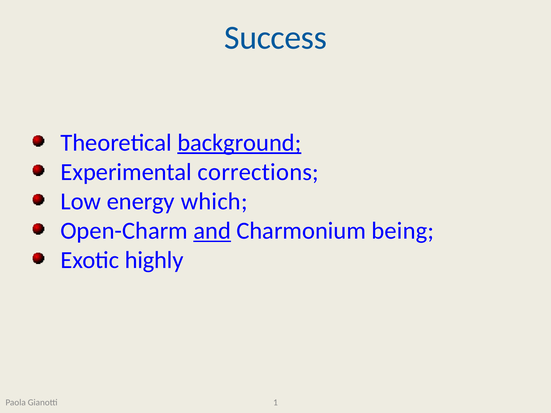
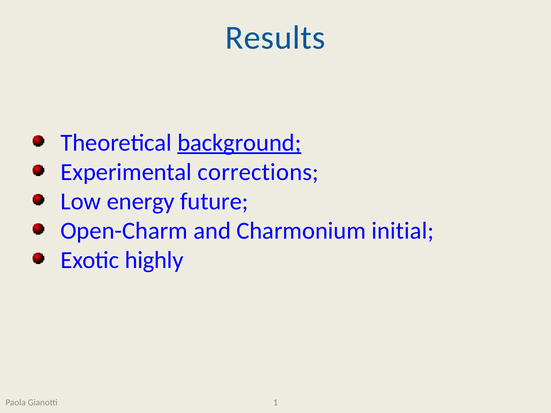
Success: Success -> Results
which: which -> future
and underline: present -> none
being: being -> initial
